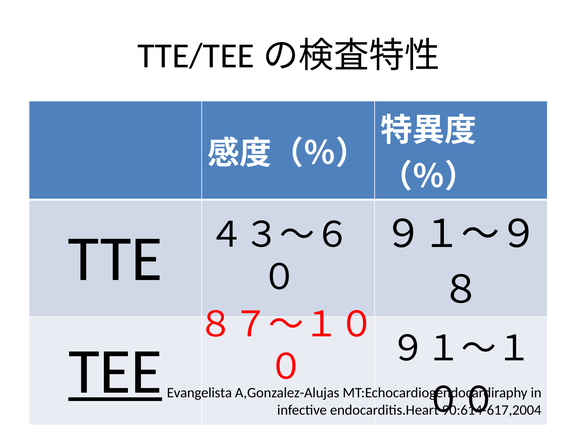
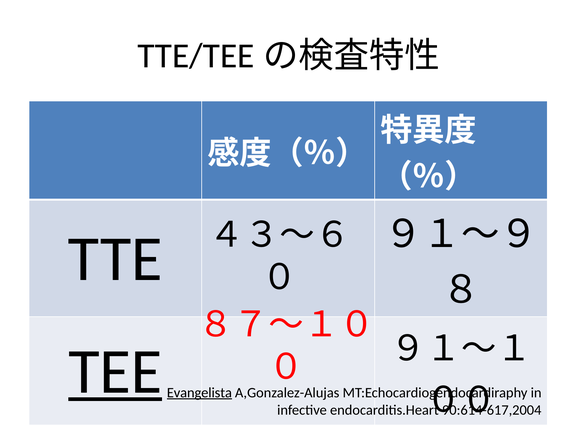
Evangelista underline: none -> present
